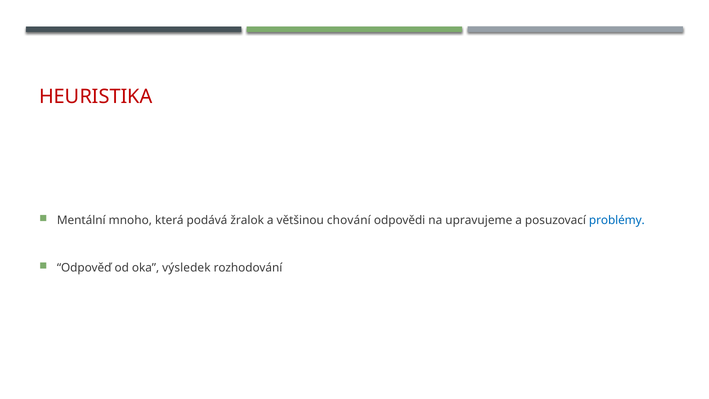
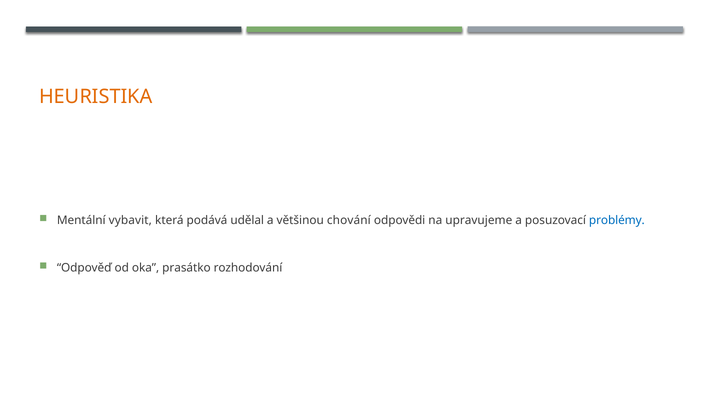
HEURISTIKA colour: red -> orange
mnoho: mnoho -> vybavit
žralok: žralok -> udělal
výsledek: výsledek -> prasátko
